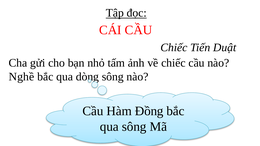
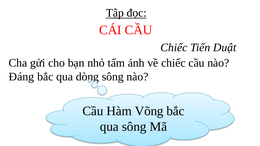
Nghề: Nghề -> Đáng
Đồng: Đồng -> Võng
